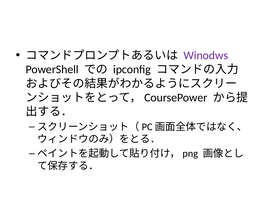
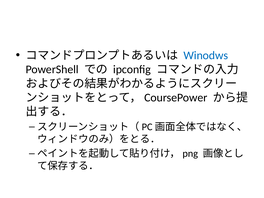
Winodws colour: purple -> blue
